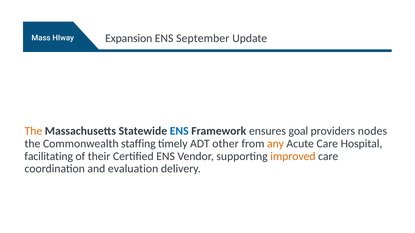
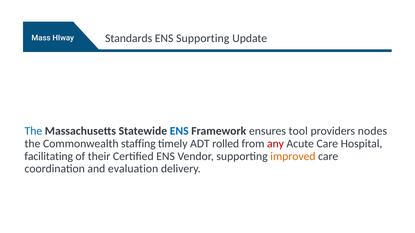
Expansion: Expansion -> Standards
ENS September: September -> Supporting
The at (33, 131) colour: orange -> blue
goal: goal -> tool
other: other -> rolled
any colour: orange -> red
